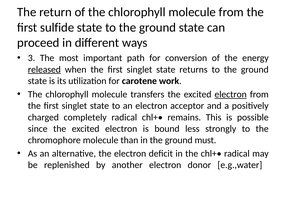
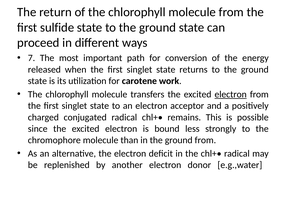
3: 3 -> 7
released underline: present -> none
completely: completely -> conjugated
ground must: must -> from
